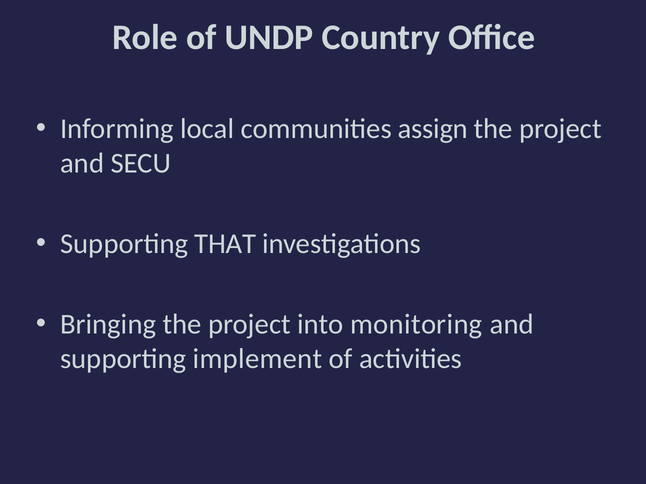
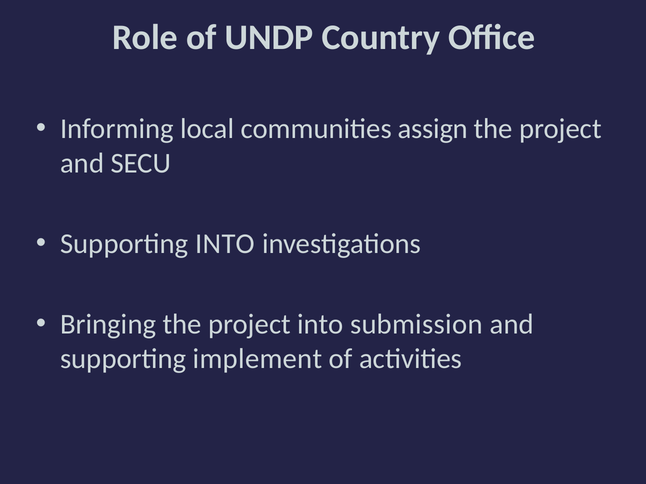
Supporting THAT: THAT -> INTO
monitoring: monitoring -> submission
